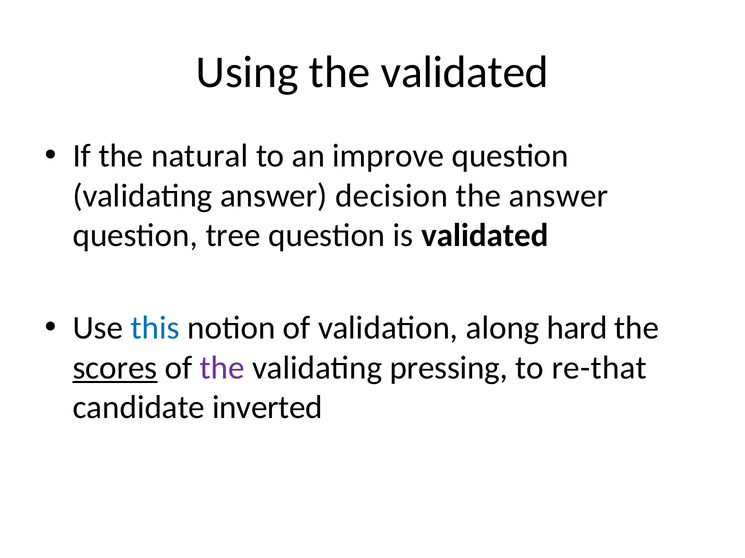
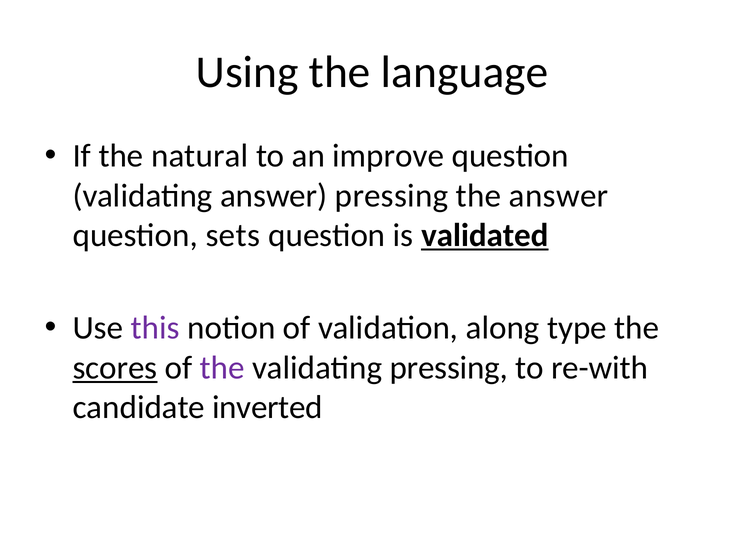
the validated: validated -> language
answer decision: decision -> pressing
tree: tree -> sets
validated at (485, 236) underline: none -> present
this colour: blue -> purple
hard: hard -> type
re-that: re-that -> re-with
